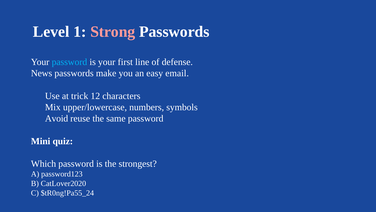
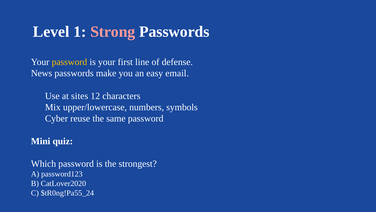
password at (69, 62) colour: light blue -> yellow
trick: trick -> sites
Avoid: Avoid -> Cyber
